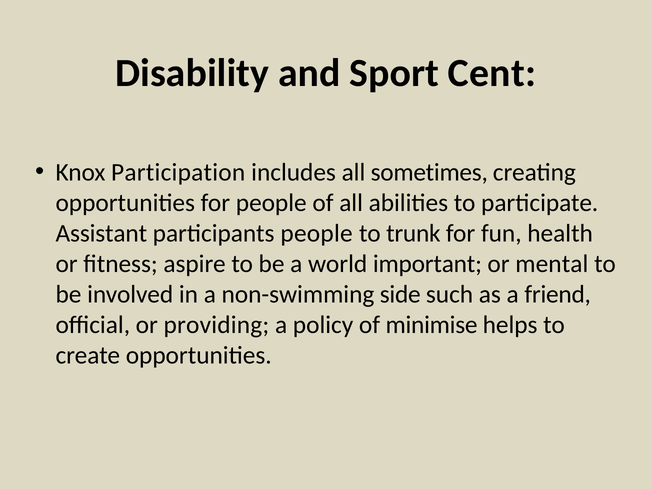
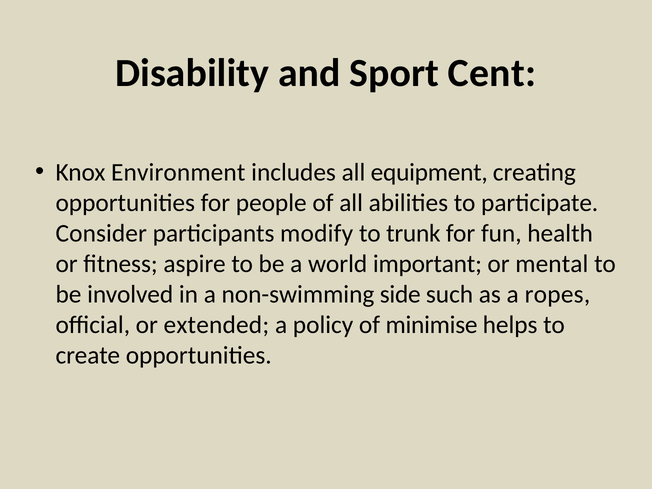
Participation: Participation -> Environment
sometimes: sometimes -> equipment
Assistant: Assistant -> Consider
participants people: people -> modify
friend: friend -> ropes
providing: providing -> extended
